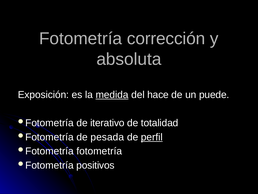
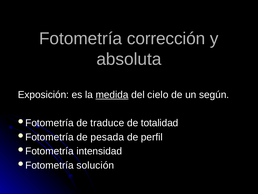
hace: hace -> cielo
puede: puede -> según
iterativo: iterativo -> traduce
perfil underline: present -> none
fotometría at (99, 151): fotometría -> intensidad
positivos: positivos -> solución
